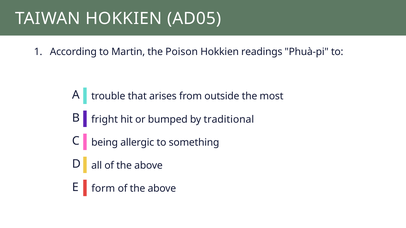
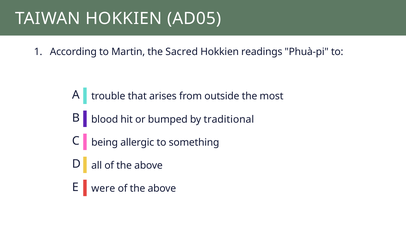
Poison: Poison -> Sacred
fright: fright -> blood
form: form -> were
